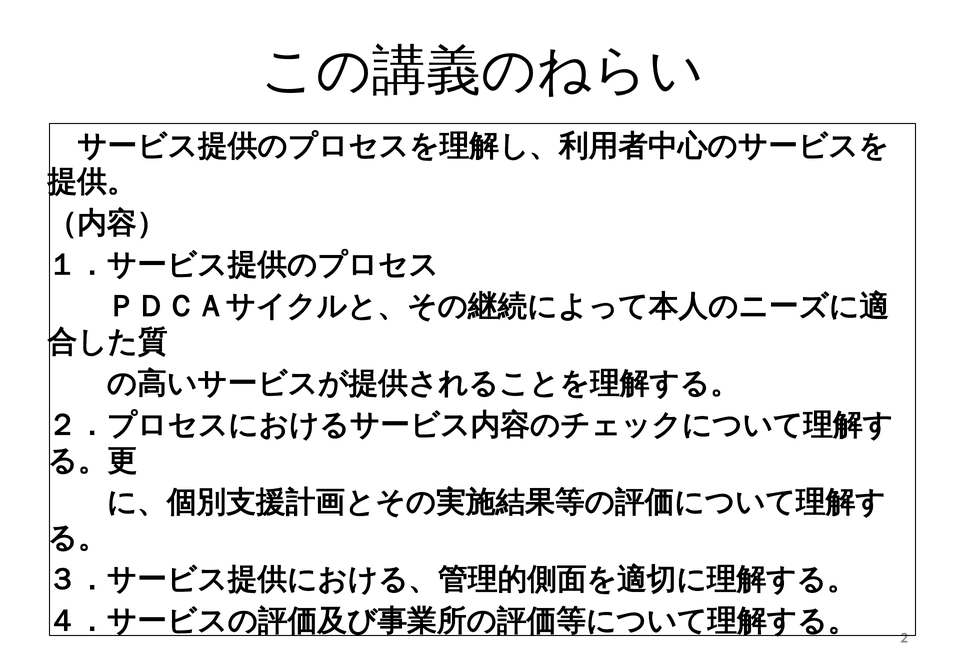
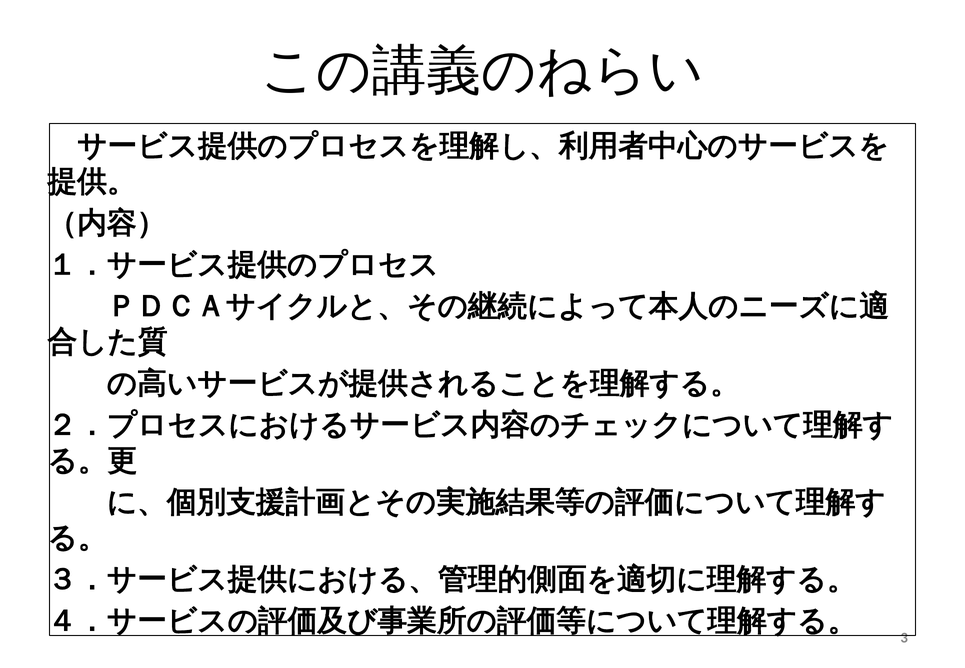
2: 2 -> 3
